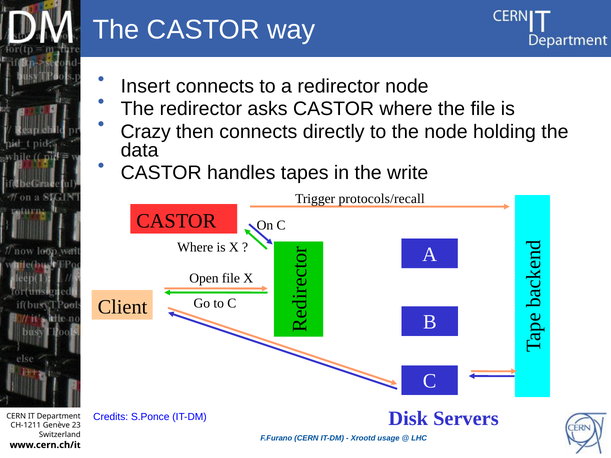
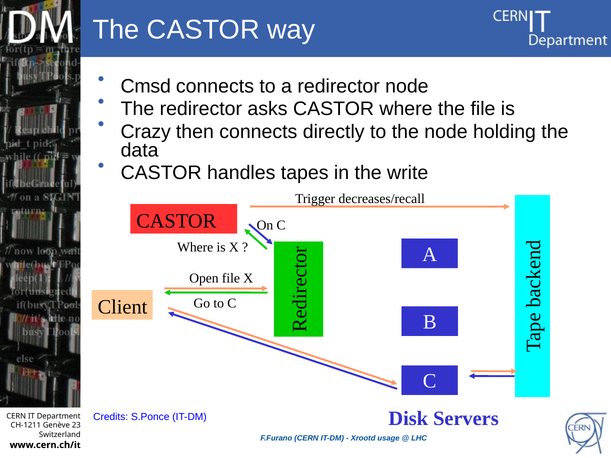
Insert: Insert -> Cmsd
protocols/recall: protocols/recall -> decreases/recall
